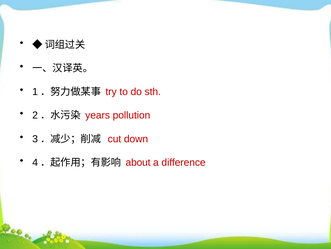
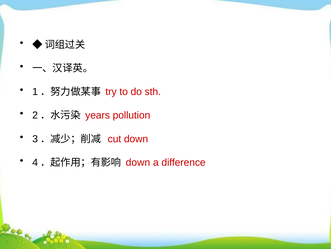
about at (138, 162): about -> down
